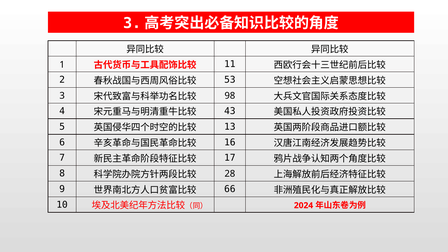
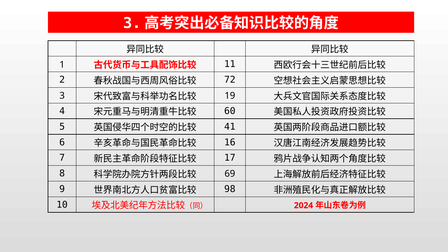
53: 53 -> 72
98: 98 -> 19
43: 43 -> 60
13: 13 -> 41
28: 28 -> 69
66: 66 -> 98
